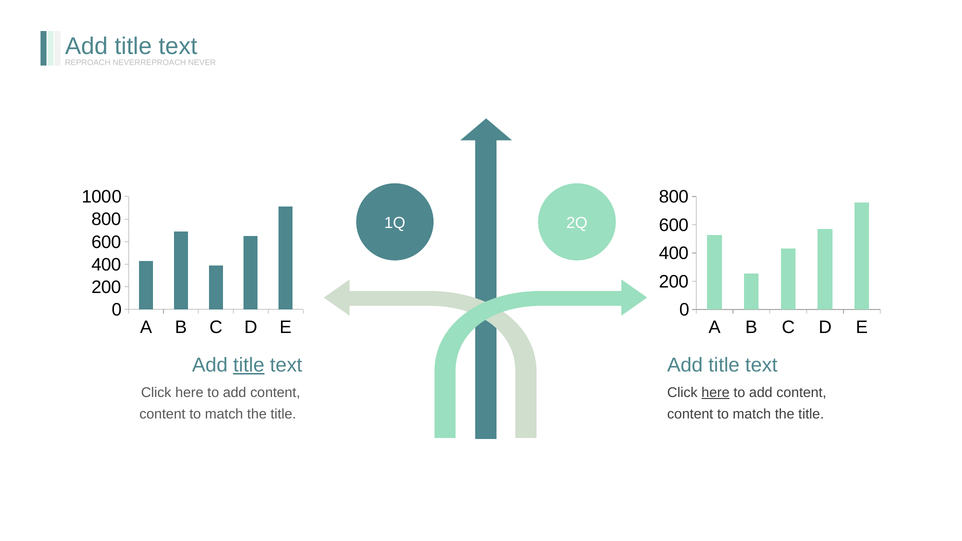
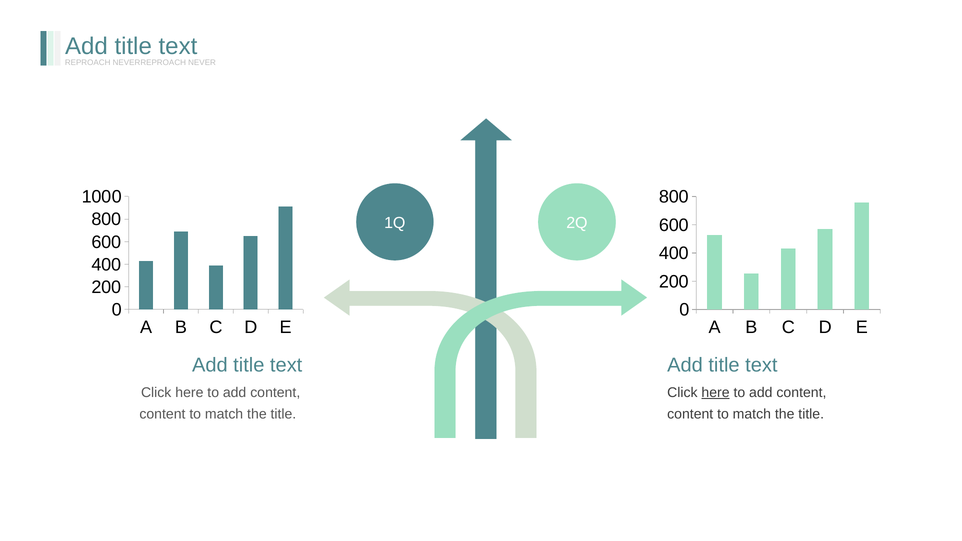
title at (249, 365) underline: present -> none
